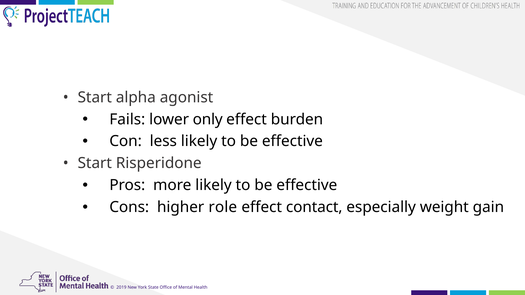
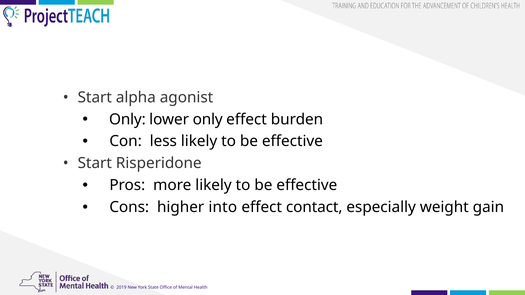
Fails at (127, 119): Fails -> Only
role: role -> into
